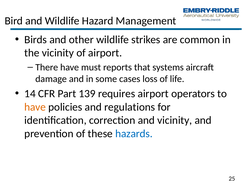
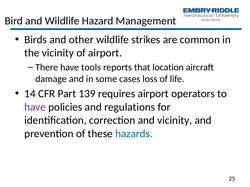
must: must -> tools
systems: systems -> location
have at (35, 107) colour: orange -> purple
